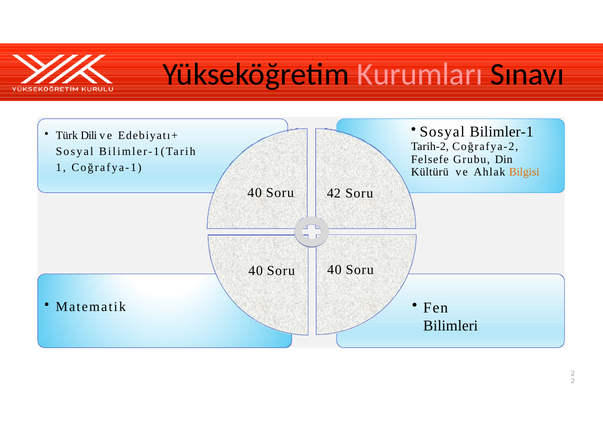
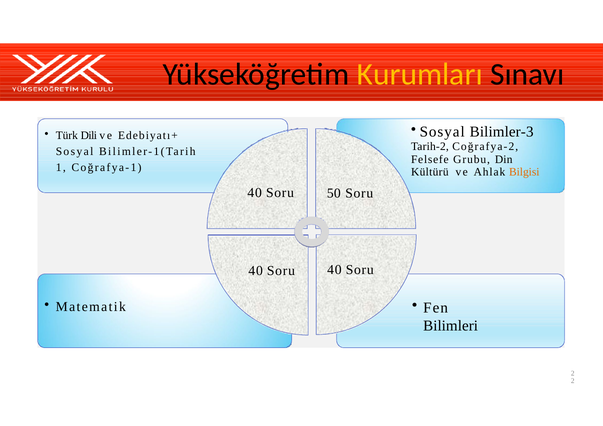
Kurumları colour: pink -> yellow
Bilimler-1: Bilimler-1 -> Bilimler-3
42: 42 -> 50
